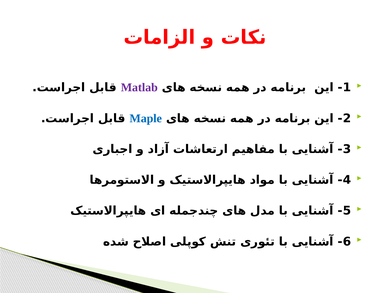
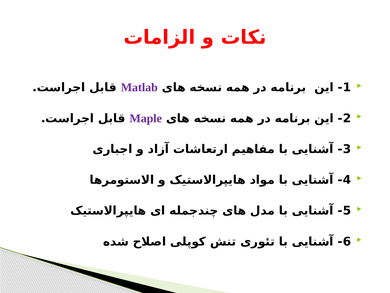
Maple colour: blue -> purple
